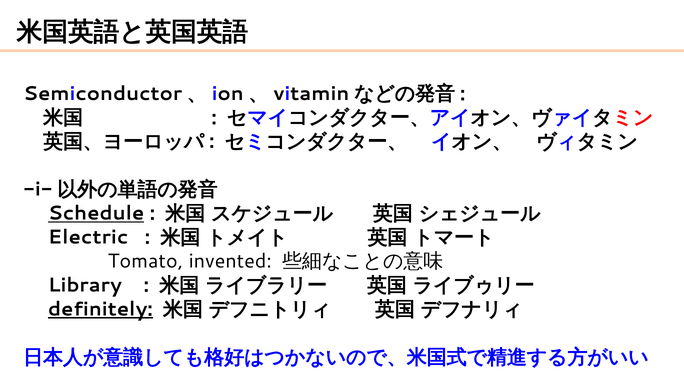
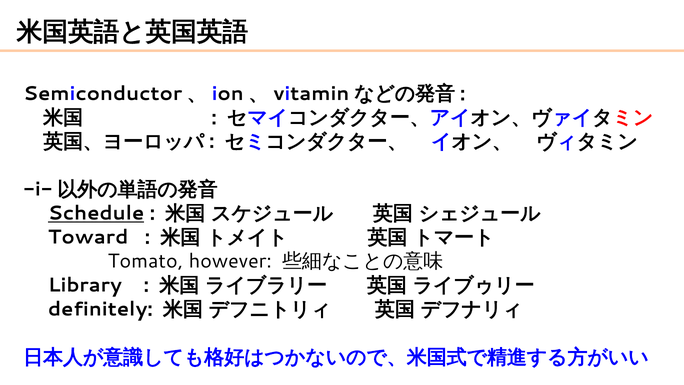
Electric: Electric -> Toward
invented: invented -> however
definitely underline: present -> none
